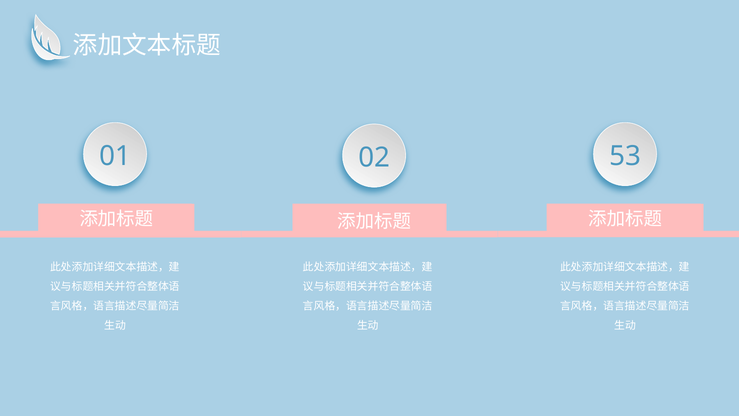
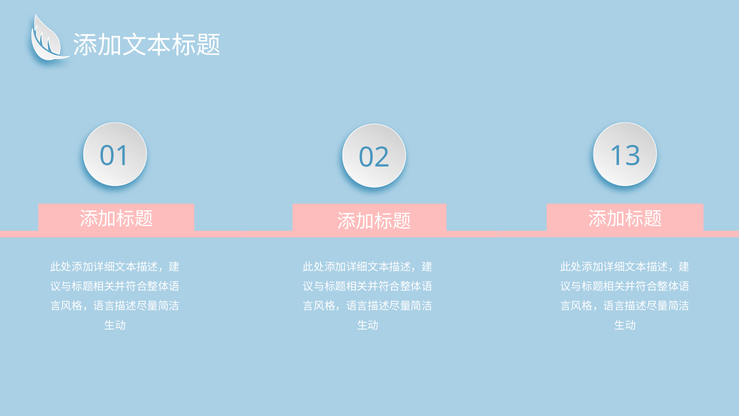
53: 53 -> 13
